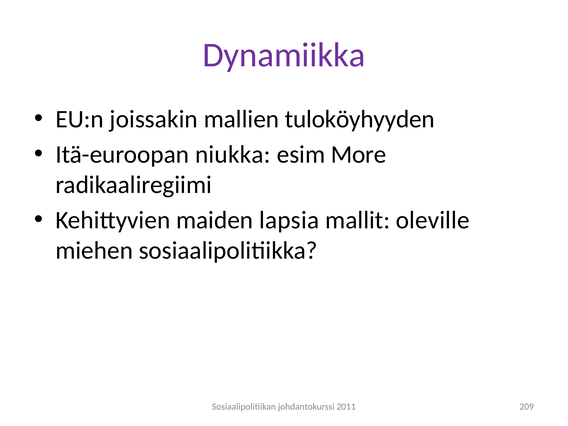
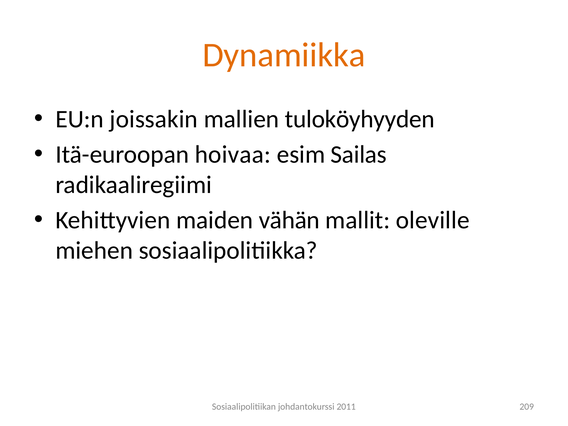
Dynamiikka colour: purple -> orange
niukka: niukka -> hoivaa
More: More -> Sailas
lapsia: lapsia -> vähän
